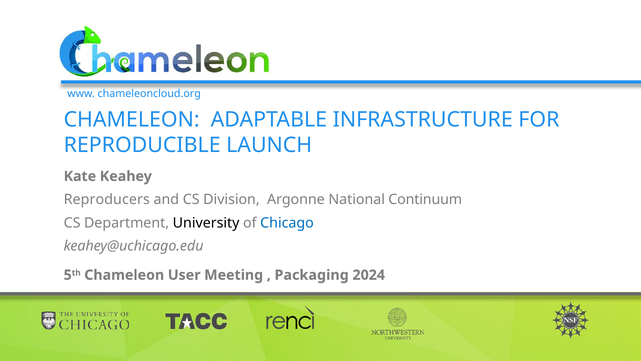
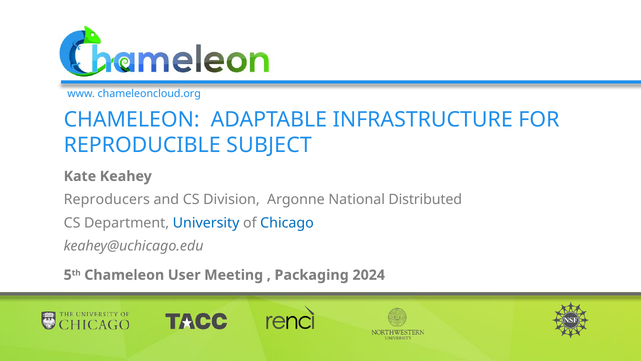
LAUNCH: LAUNCH -> SUBJECT
Continuum: Continuum -> Distributed
University colour: black -> blue
